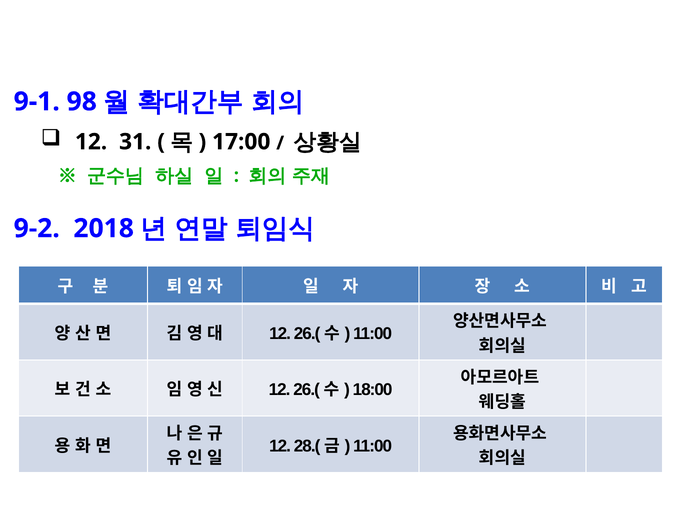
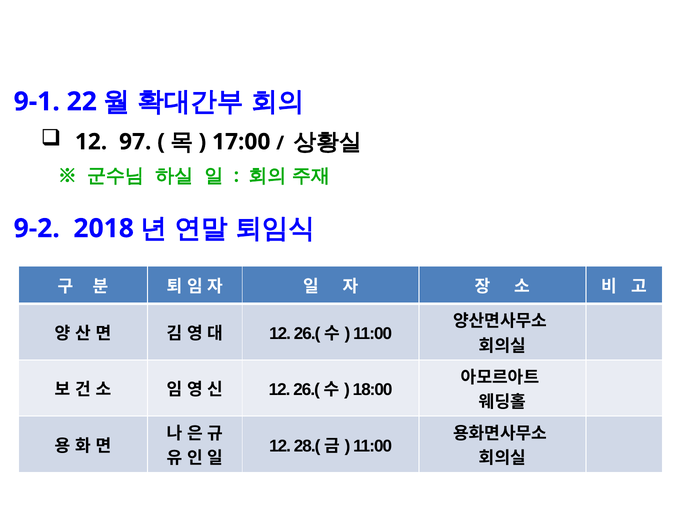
98: 98 -> 22
31: 31 -> 97
